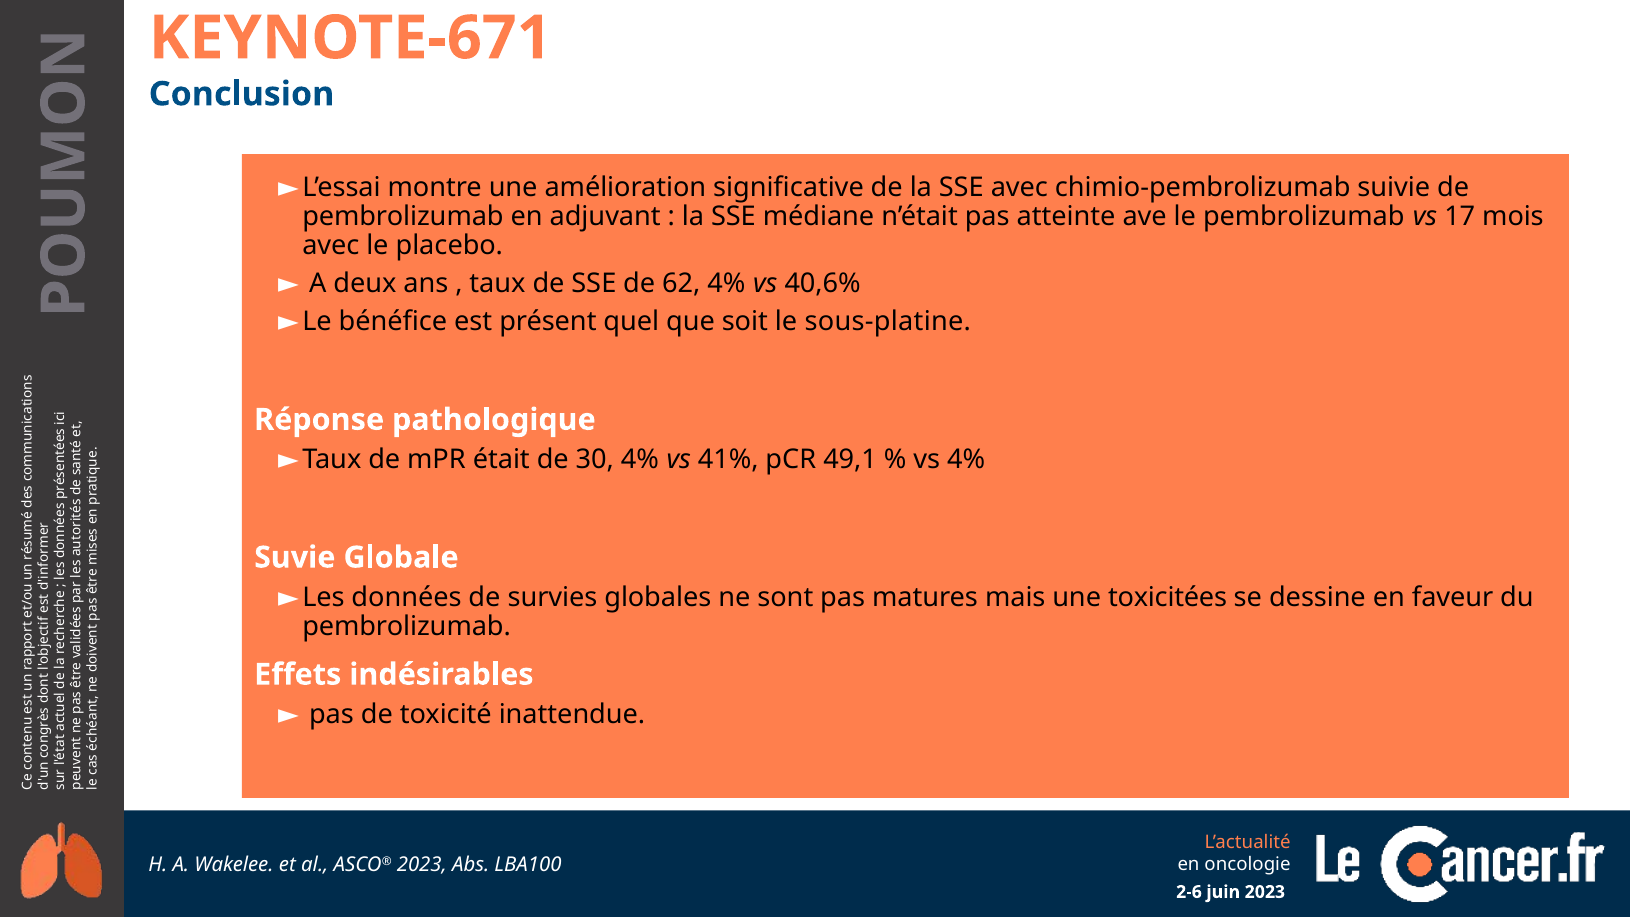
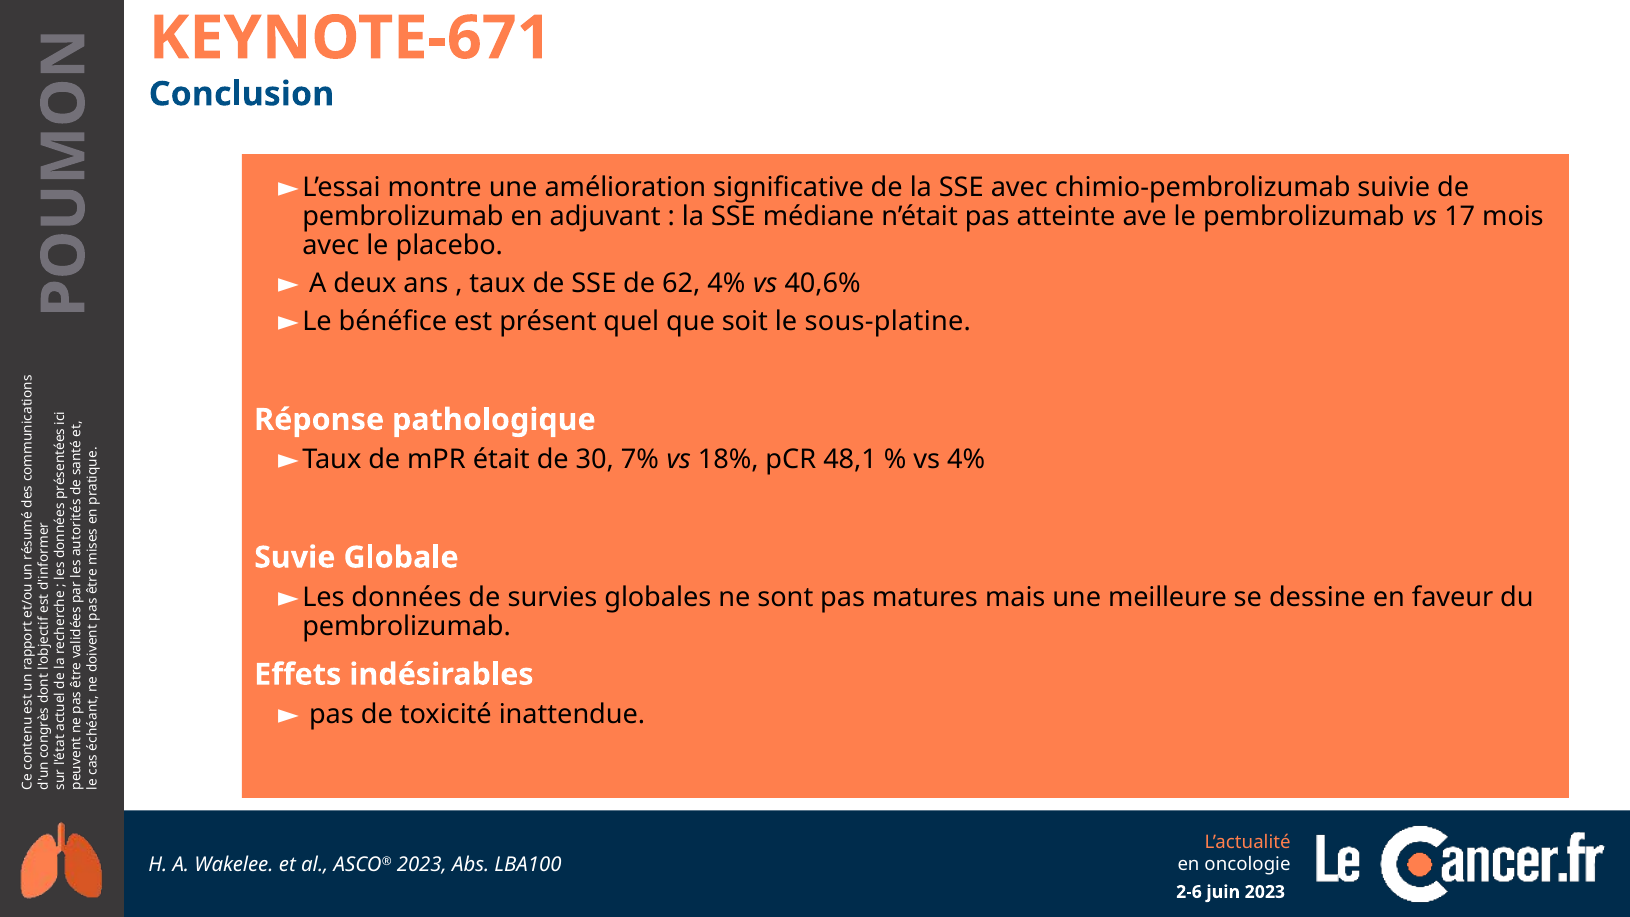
30 4%: 4% -> 7%
41%: 41% -> 18%
49,1: 49,1 -> 48,1
toxicitées: toxicitées -> meilleure
